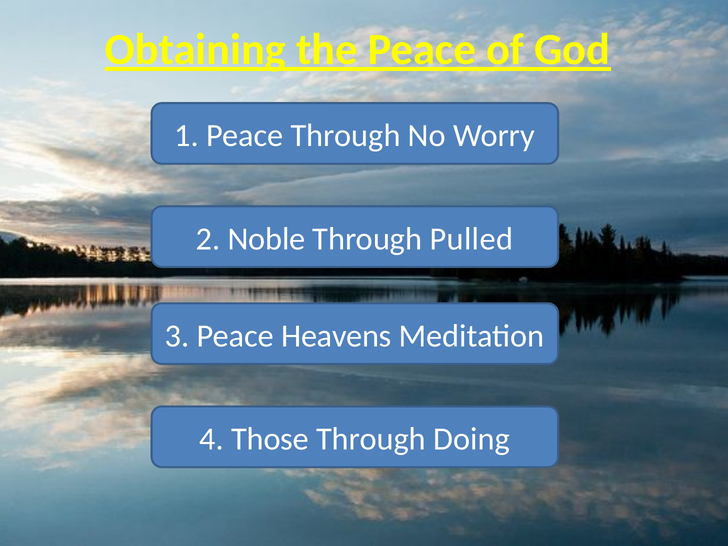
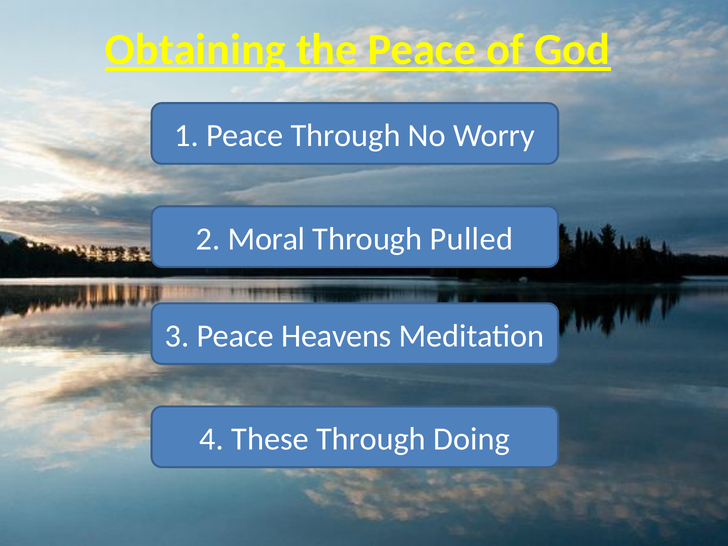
Noble: Noble -> Moral
Those: Those -> These
